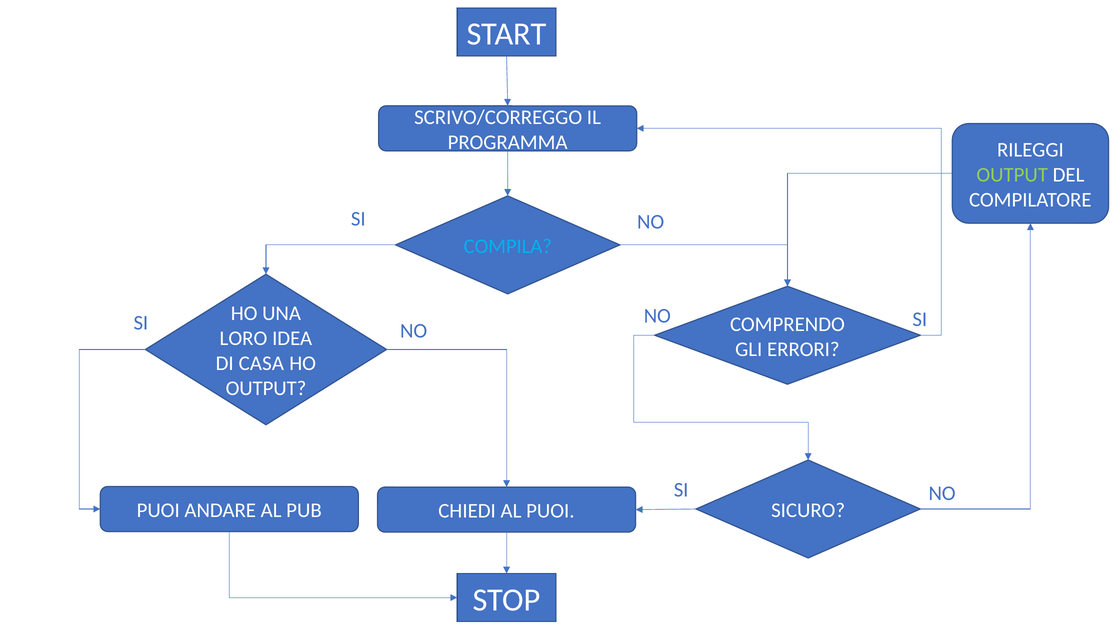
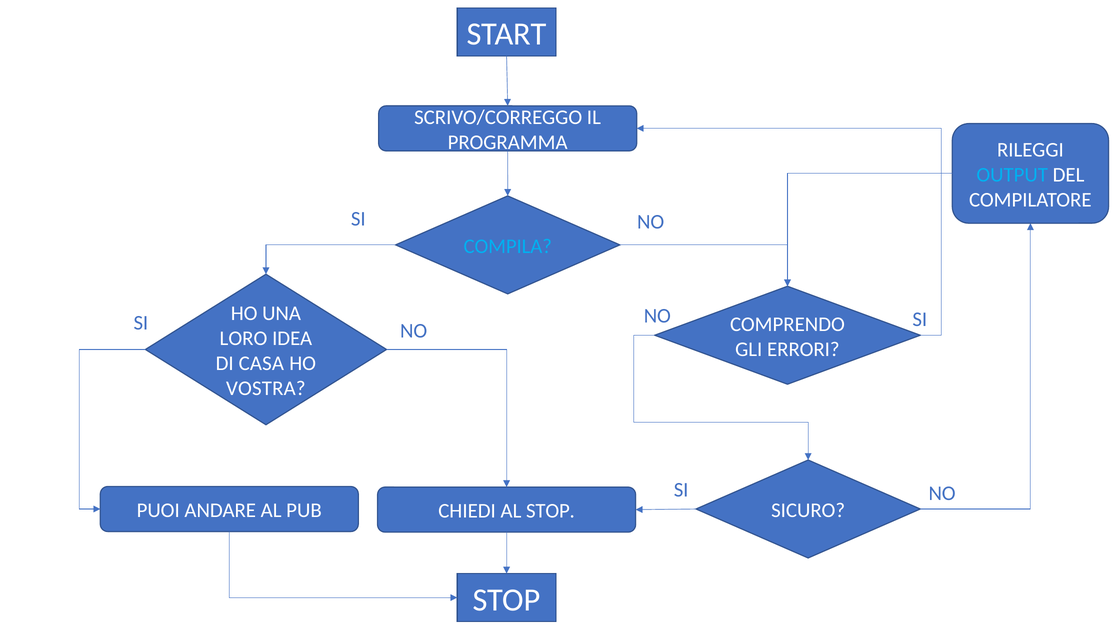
OUTPUT at (1012, 175) colour: light green -> light blue
OUTPUT at (266, 389): OUTPUT -> VOSTRA
AL PUOI: PUOI -> STOP
